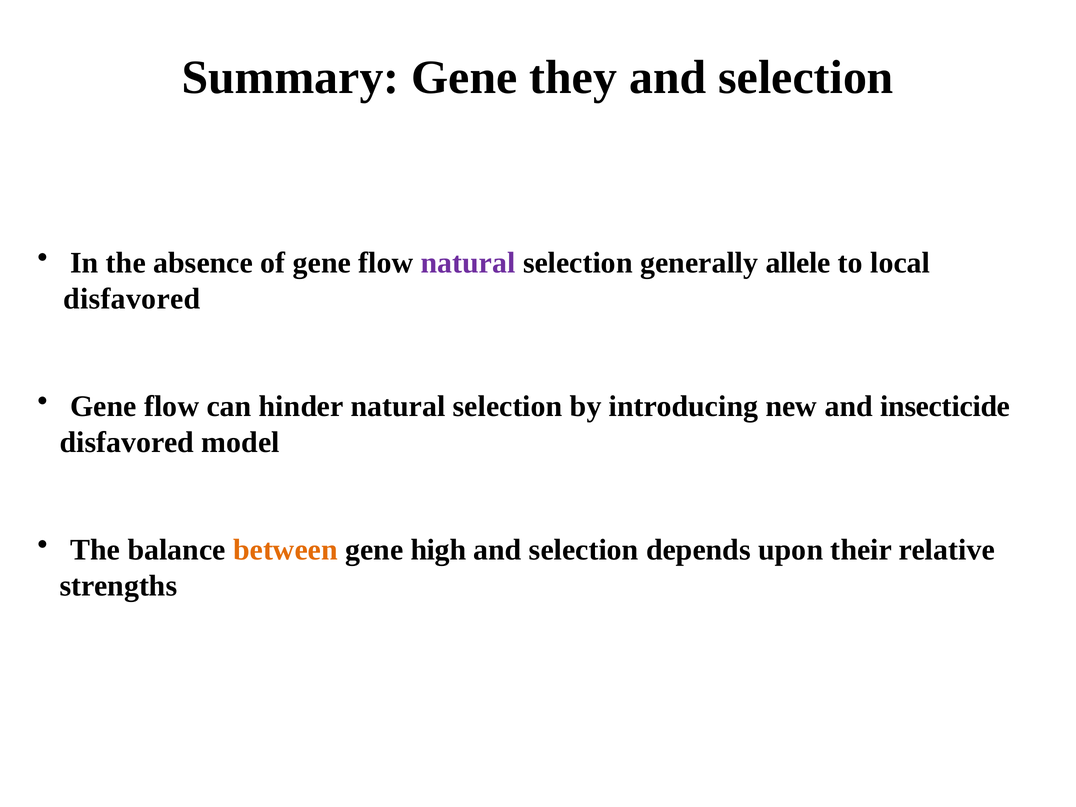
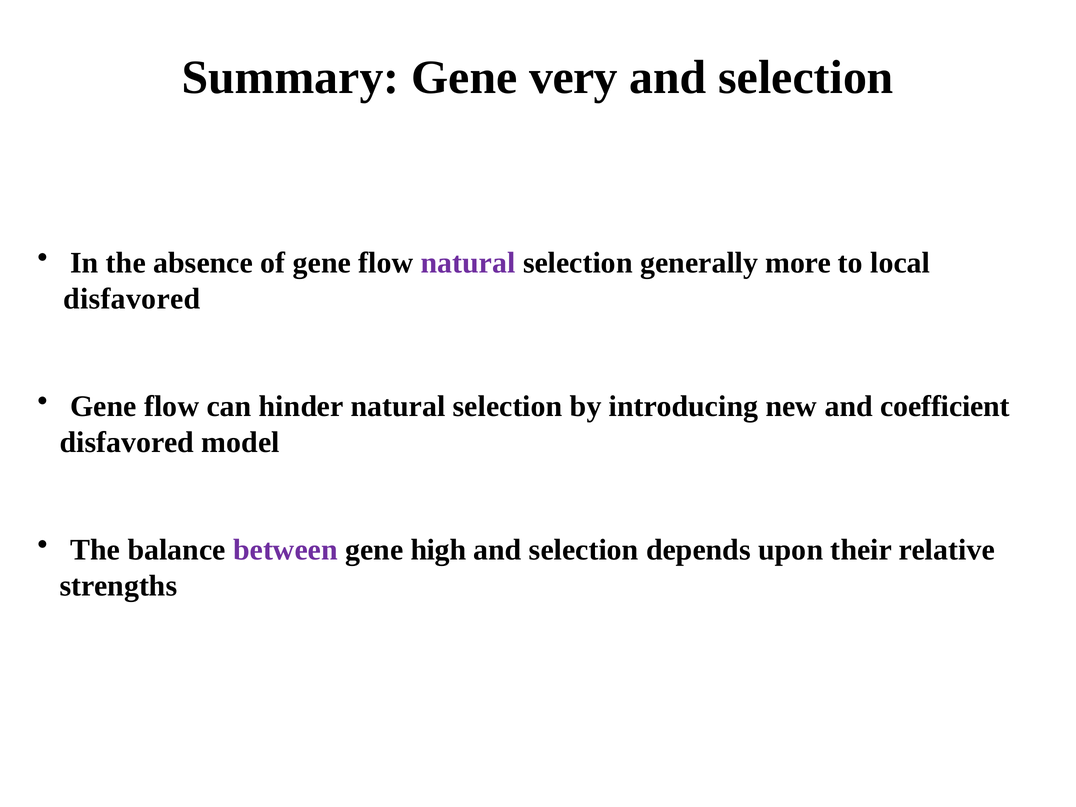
they: they -> very
allele: allele -> more
insecticide: insecticide -> coefficient
between colour: orange -> purple
